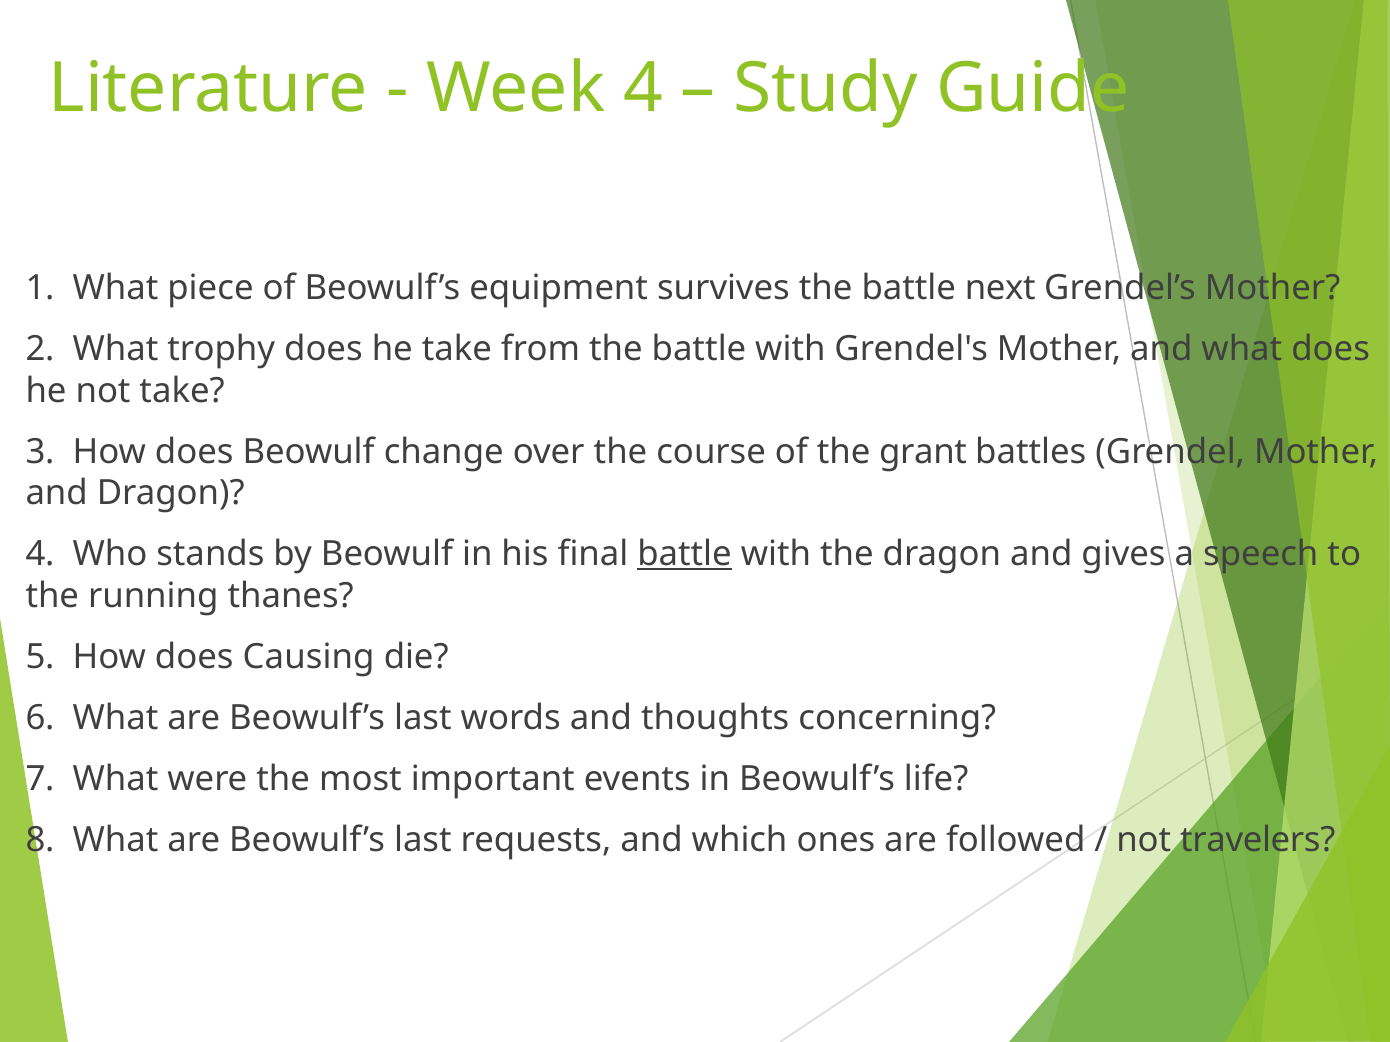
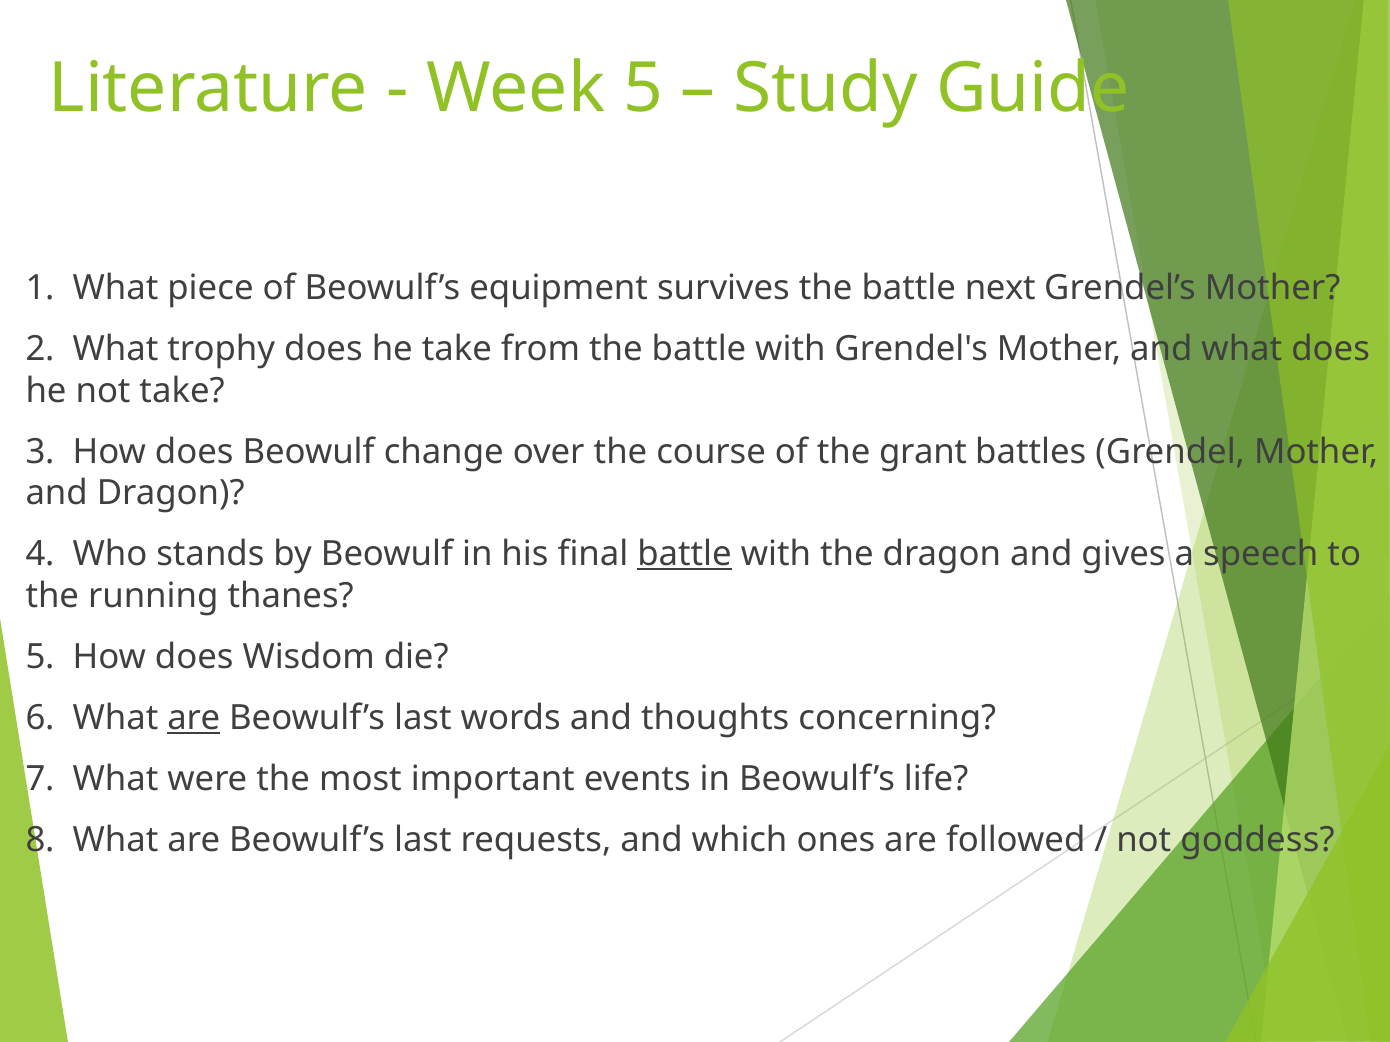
Week 4: 4 -> 5
Causing: Causing -> Wisdom
are at (194, 718) underline: none -> present
travelers: travelers -> goddess
